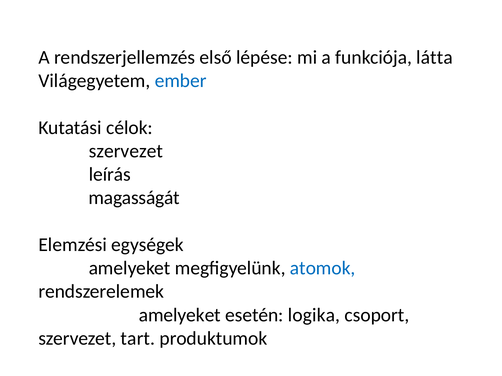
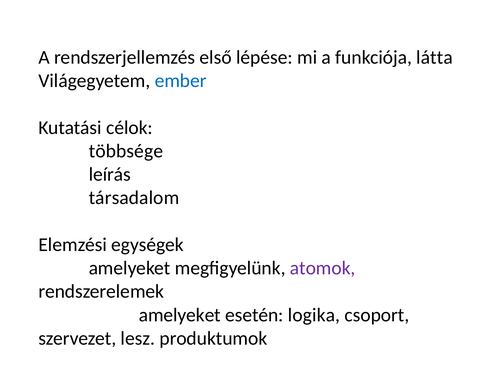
szervezet at (126, 151): szervezet -> többsége
magasságát: magasságát -> társadalom
atomok colour: blue -> purple
tart: tart -> lesz
